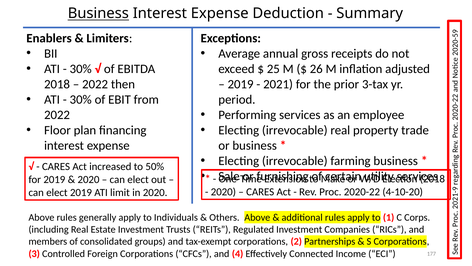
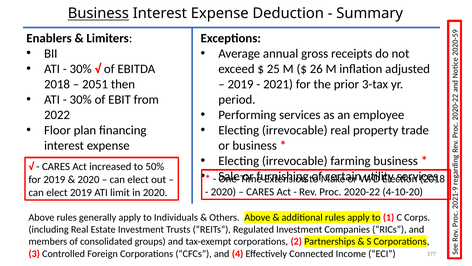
2022 at (95, 84): 2022 -> 2051
